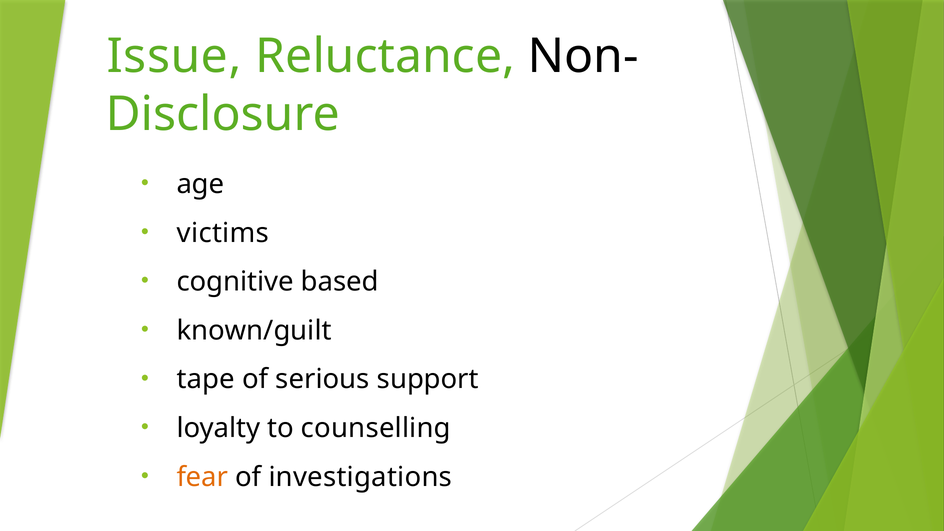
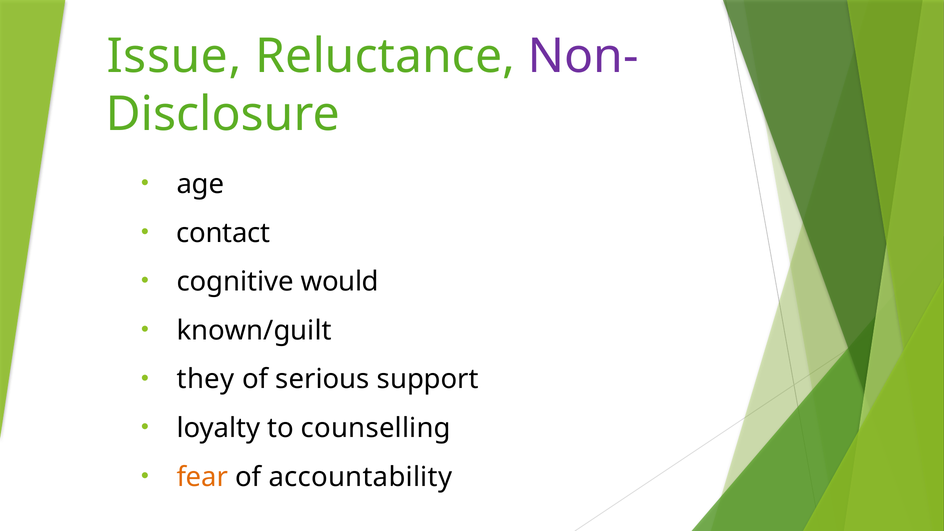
Non- colour: black -> purple
victims: victims -> contact
based: based -> would
tape: tape -> they
investigations: investigations -> accountability
